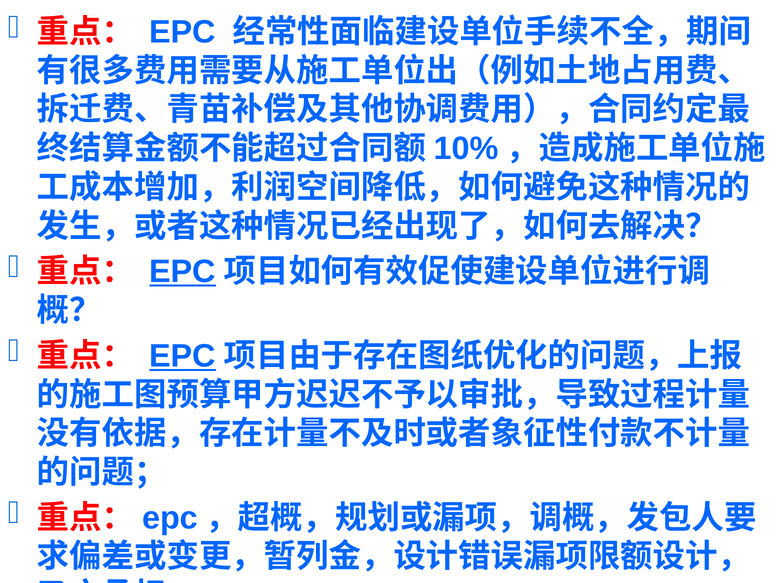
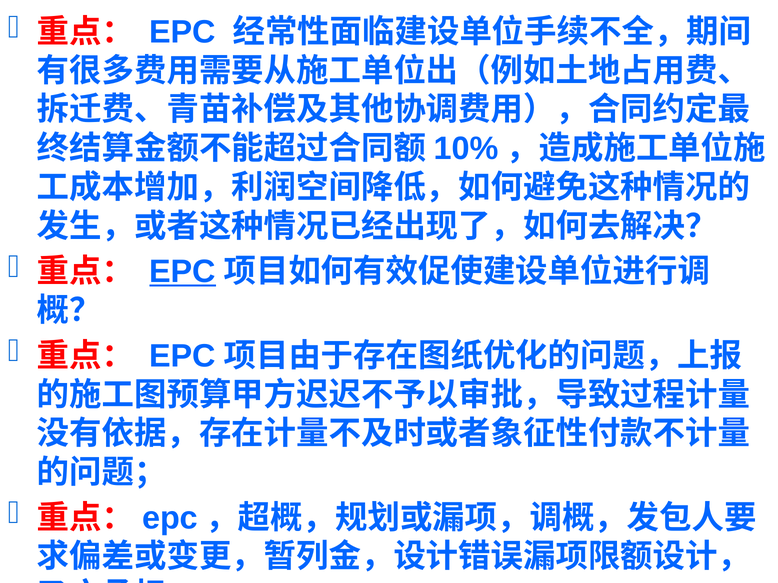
EPC at (183, 356) underline: present -> none
